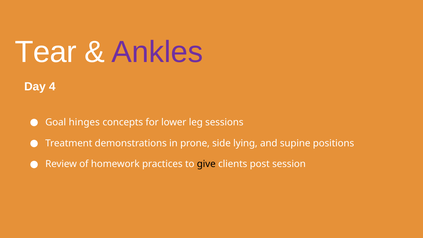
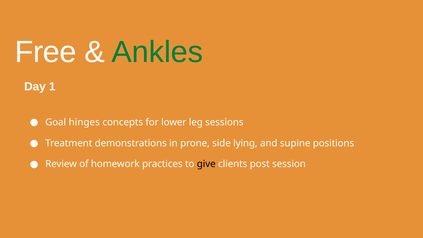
Tear: Tear -> Free
Ankles colour: purple -> green
4: 4 -> 1
